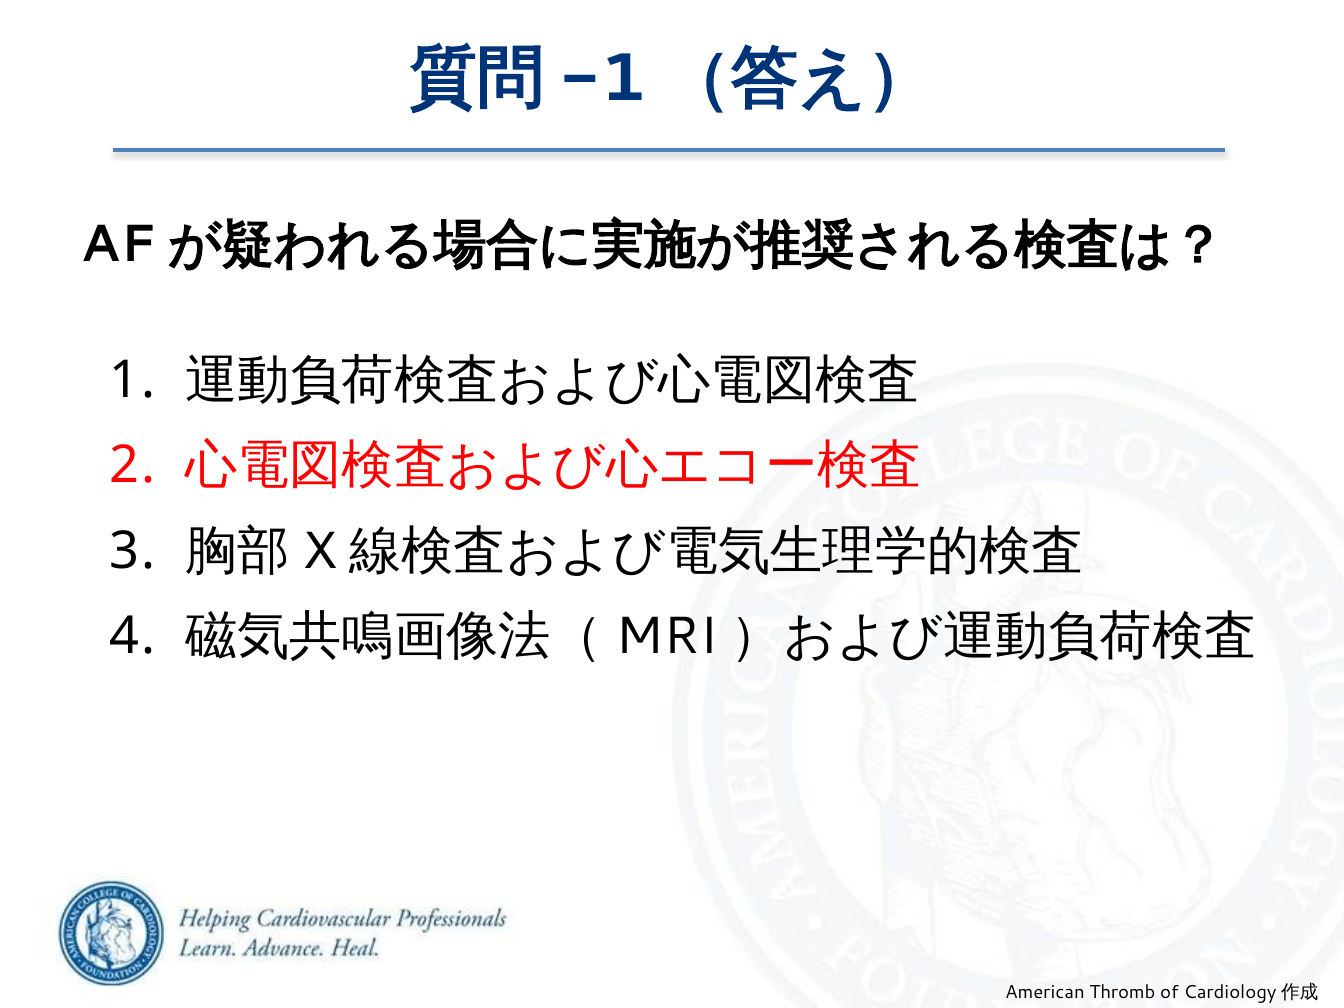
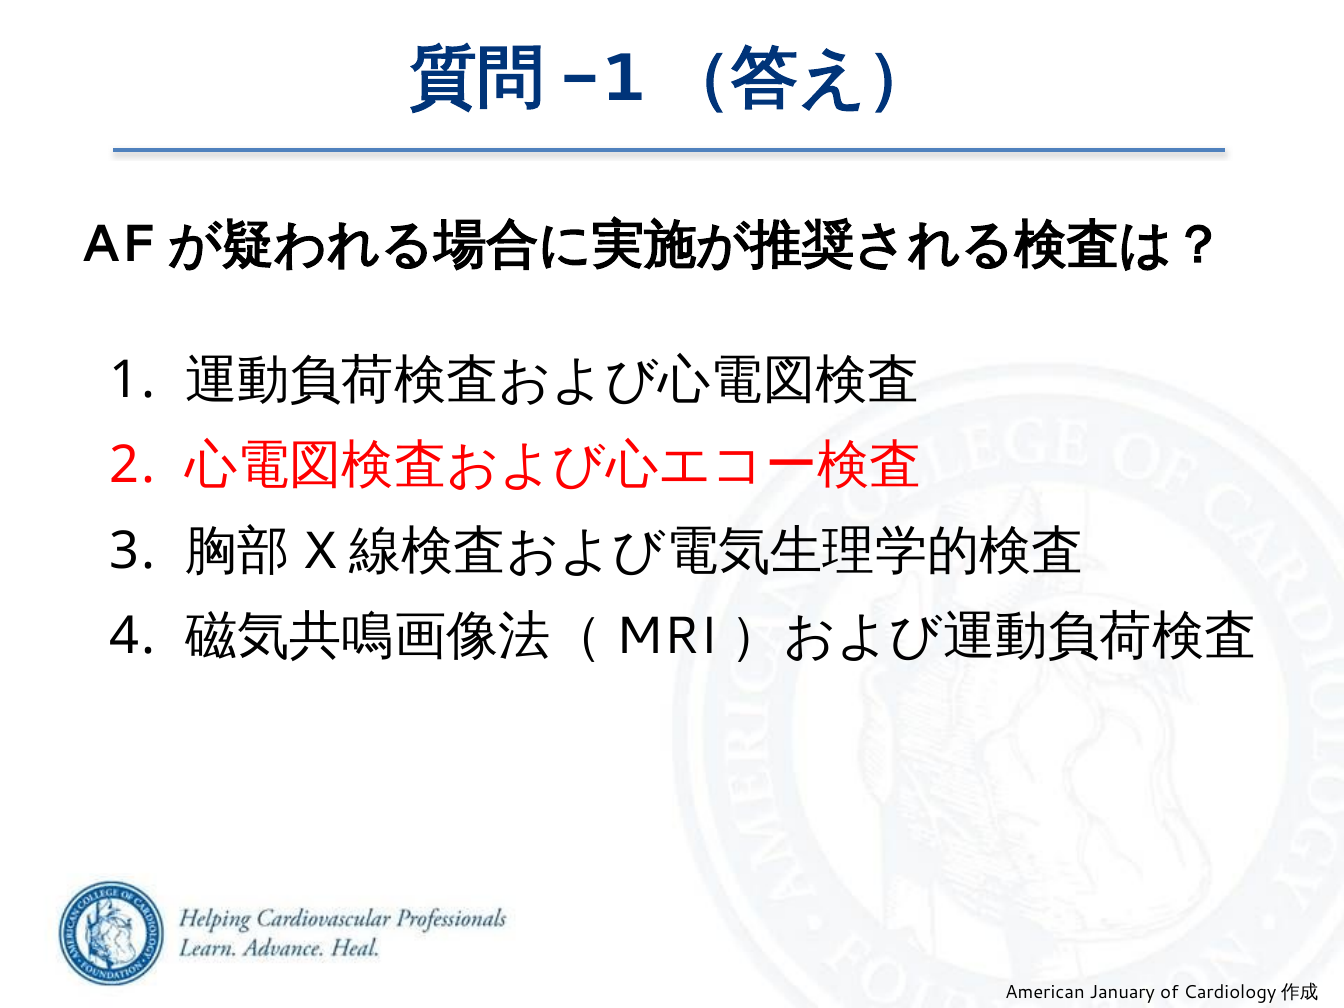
Thromb: Thromb -> January
